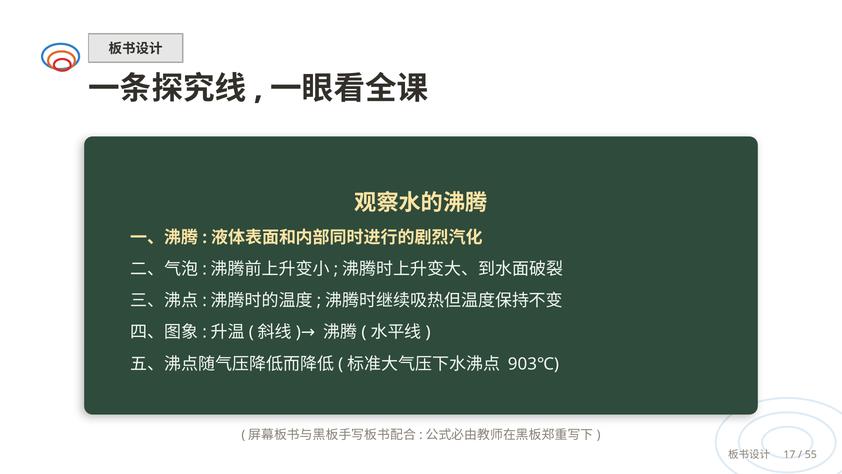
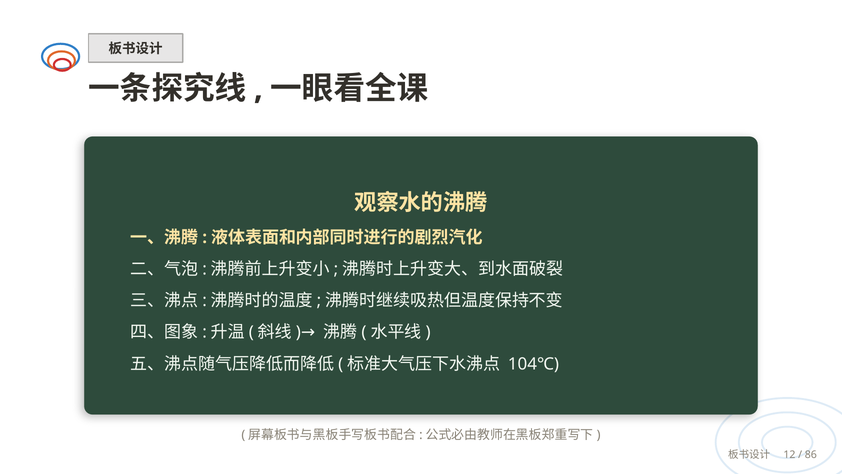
903℃: 903℃ -> 104℃
17: 17 -> 12
55: 55 -> 86
